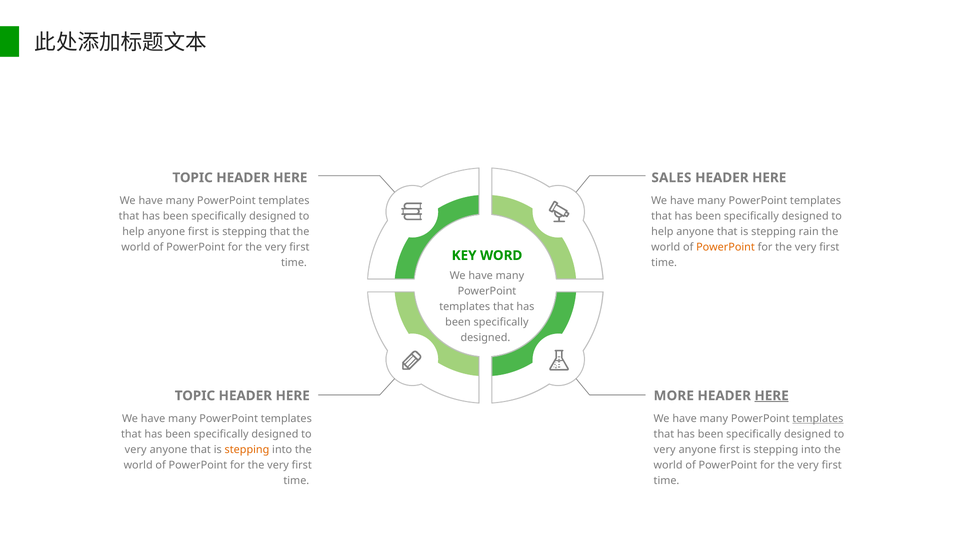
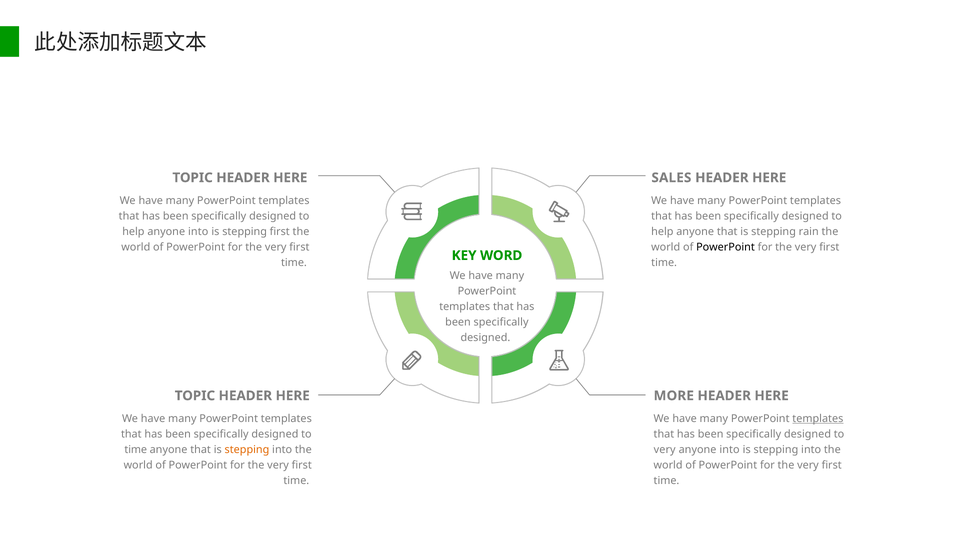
help anyone first: first -> into
stepping that: that -> first
PowerPoint at (725, 247) colour: orange -> black
HERE at (772, 396) underline: present -> none
very at (136, 450): very -> time
first at (730, 450): first -> into
